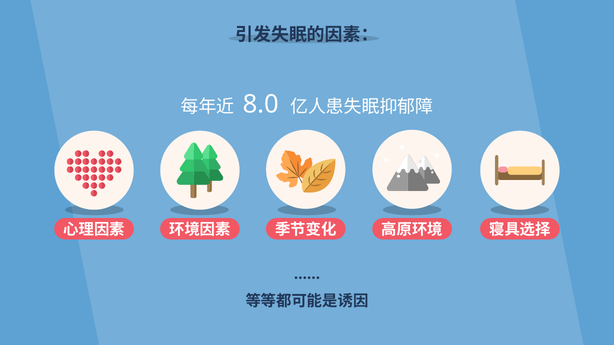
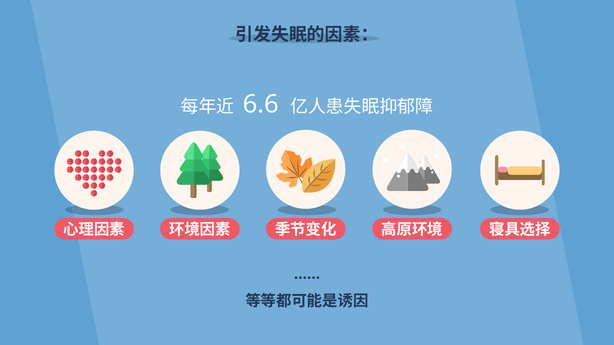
8.0: 8.0 -> 6.6
